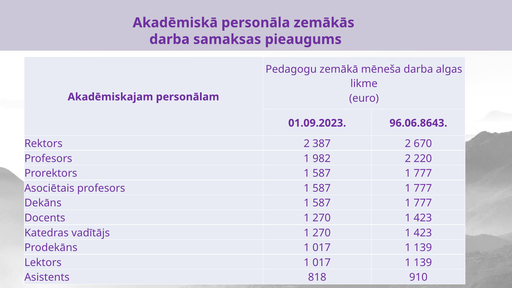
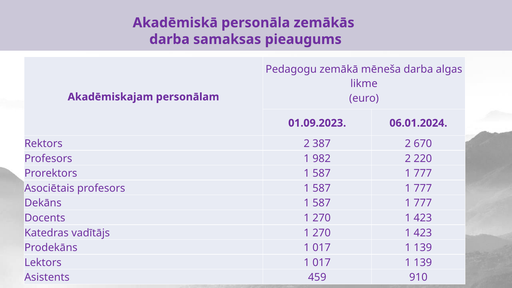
96.06.8643: 96.06.8643 -> 06.01.2024
818: 818 -> 459
